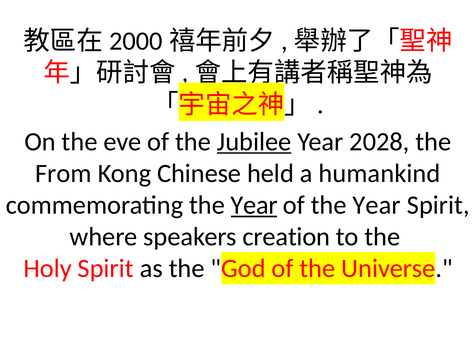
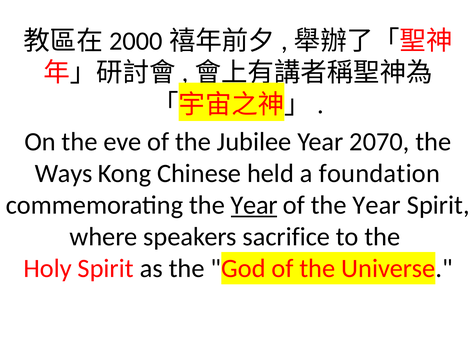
Jubilee underline: present -> none
2028: 2028 -> 2070
From: From -> Ways
humankind: humankind -> foundation
creation: creation -> sacrifice
